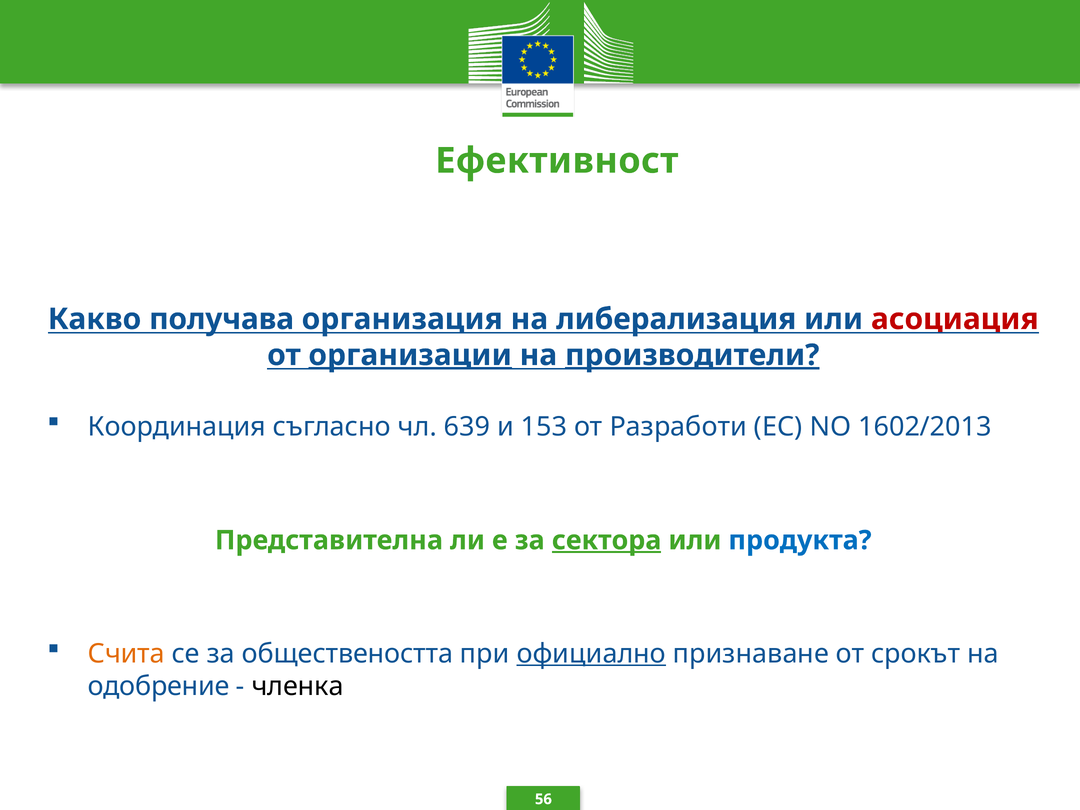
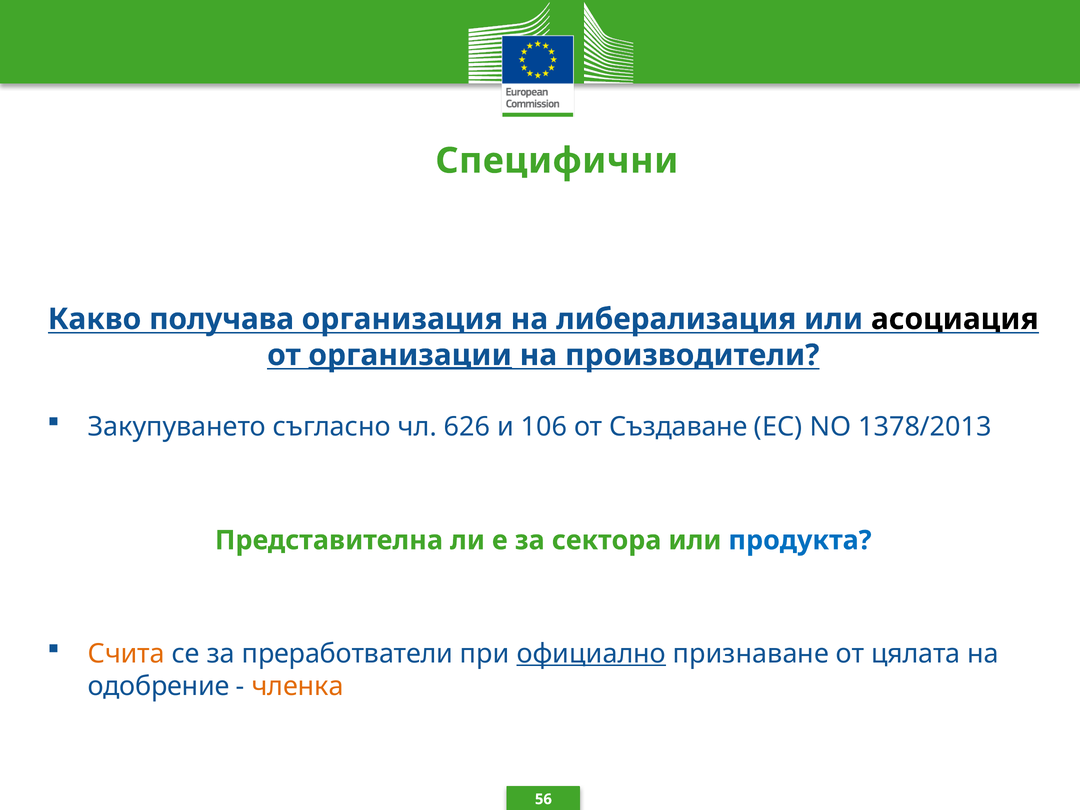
Ефективност: Ефективност -> Специфични
асоциация colour: red -> black
производители underline: present -> none
Координация: Координация -> Закупуването
639: 639 -> 626
153: 153 -> 106
Разработи: Разработи -> Създаване
1602/2013: 1602/2013 -> 1378/2013
сектора underline: present -> none
обществеността: обществеността -> преработватели
срокът: срокът -> цялата
членка colour: black -> orange
